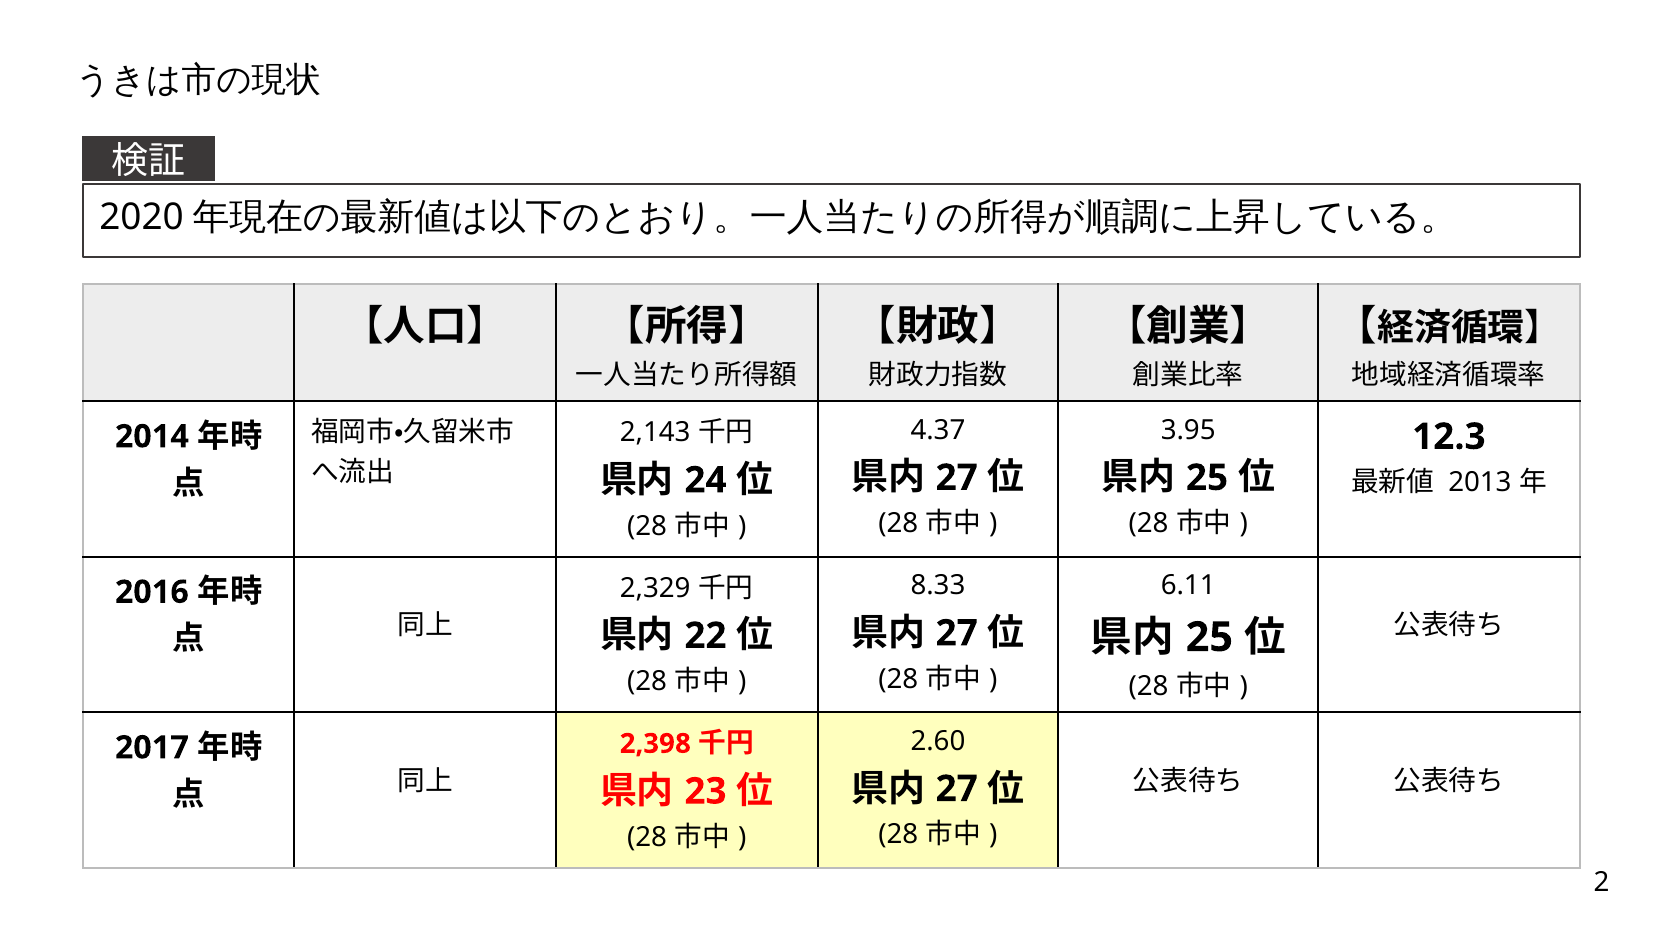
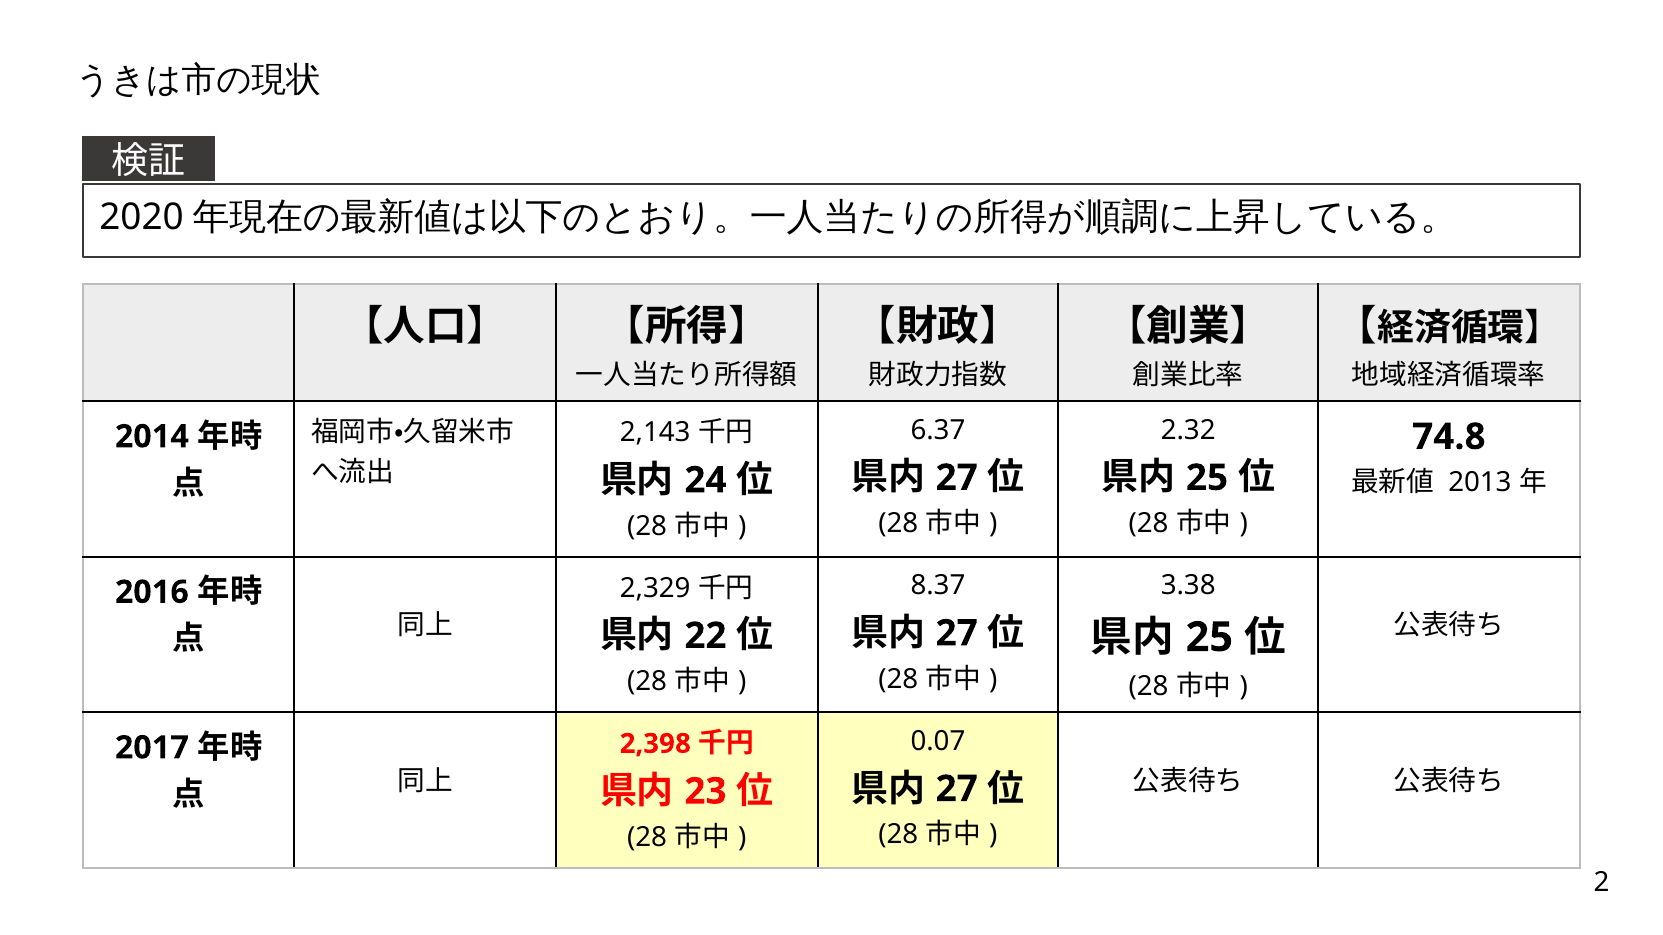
4.37: 4.37 -> 6.37
3.95: 3.95 -> 2.32
12.3: 12.3 -> 74.8
8.33: 8.33 -> 8.37
6.11: 6.11 -> 3.38
2.60: 2.60 -> 0.07
